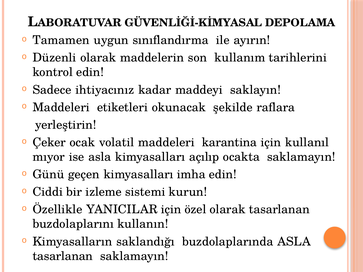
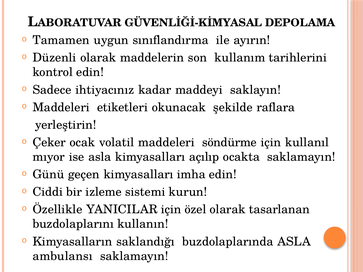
karantina: karantina -> söndürme
tasarlanan at (63, 256): tasarlanan -> ambulansı
